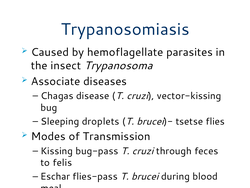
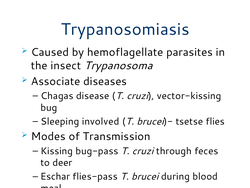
droplets: droplets -> involved
felis: felis -> deer
